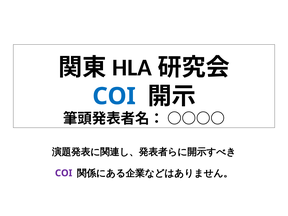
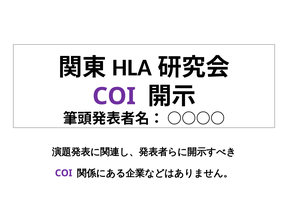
COI at (114, 96) colour: blue -> purple
